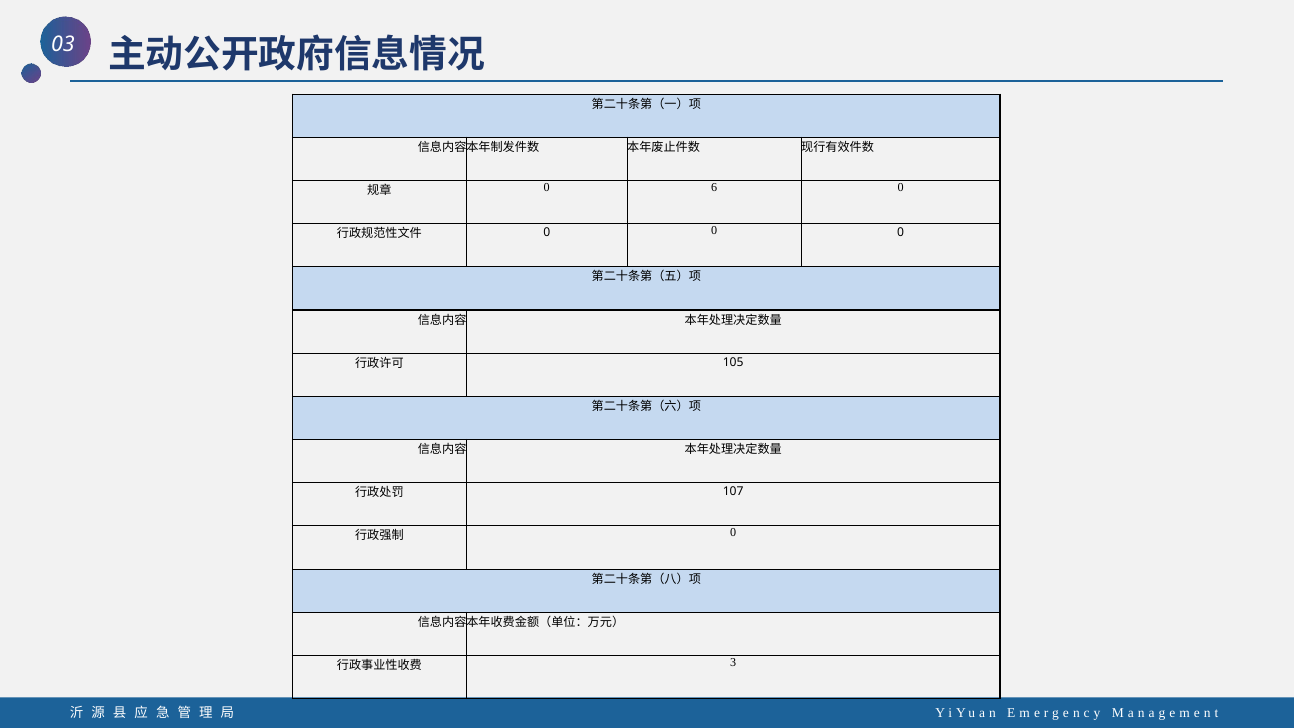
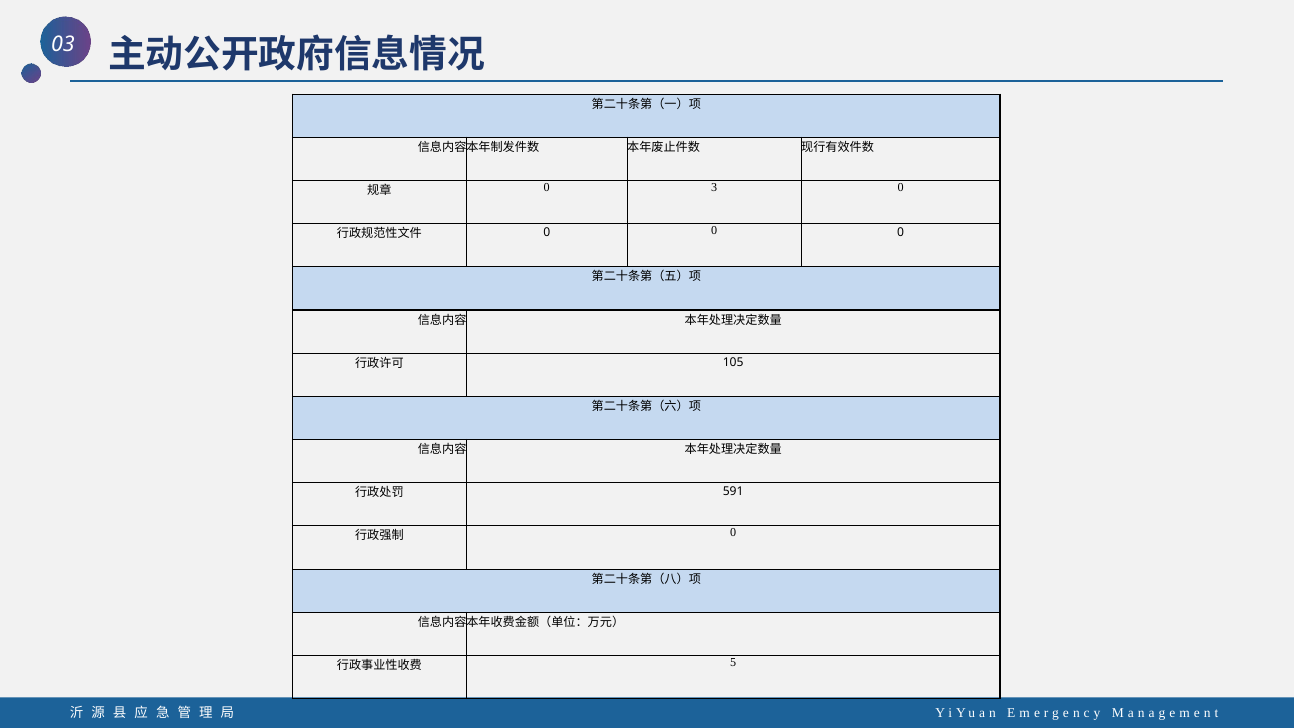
6: 6 -> 3
107: 107 -> 591
3: 3 -> 5
